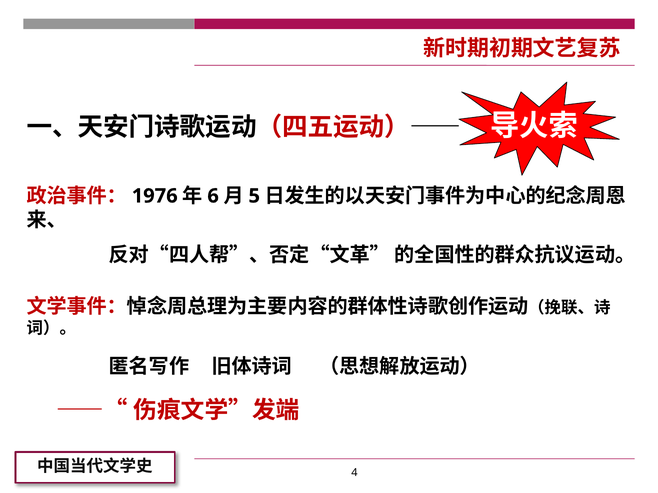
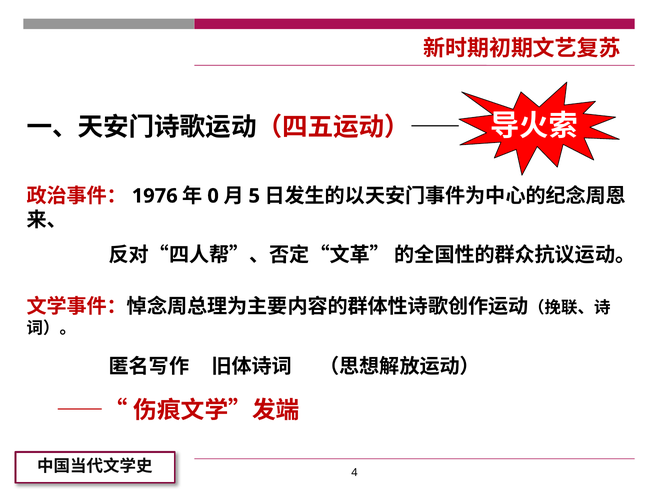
6: 6 -> 0
